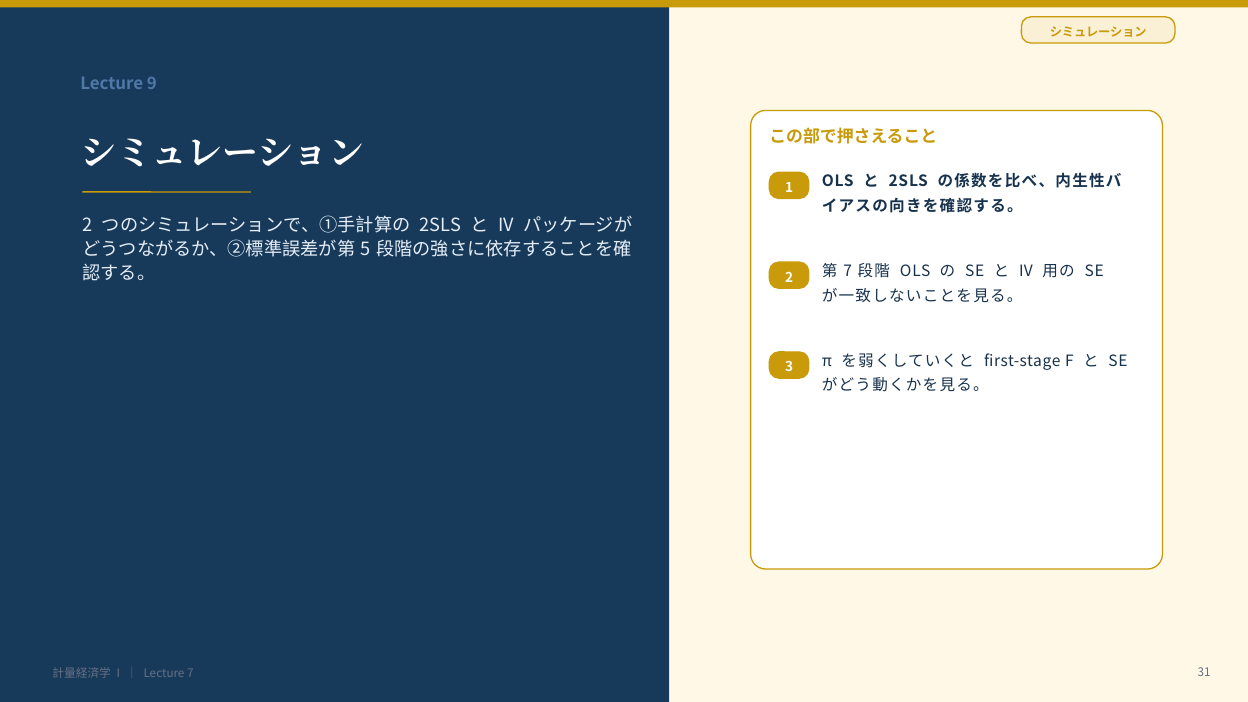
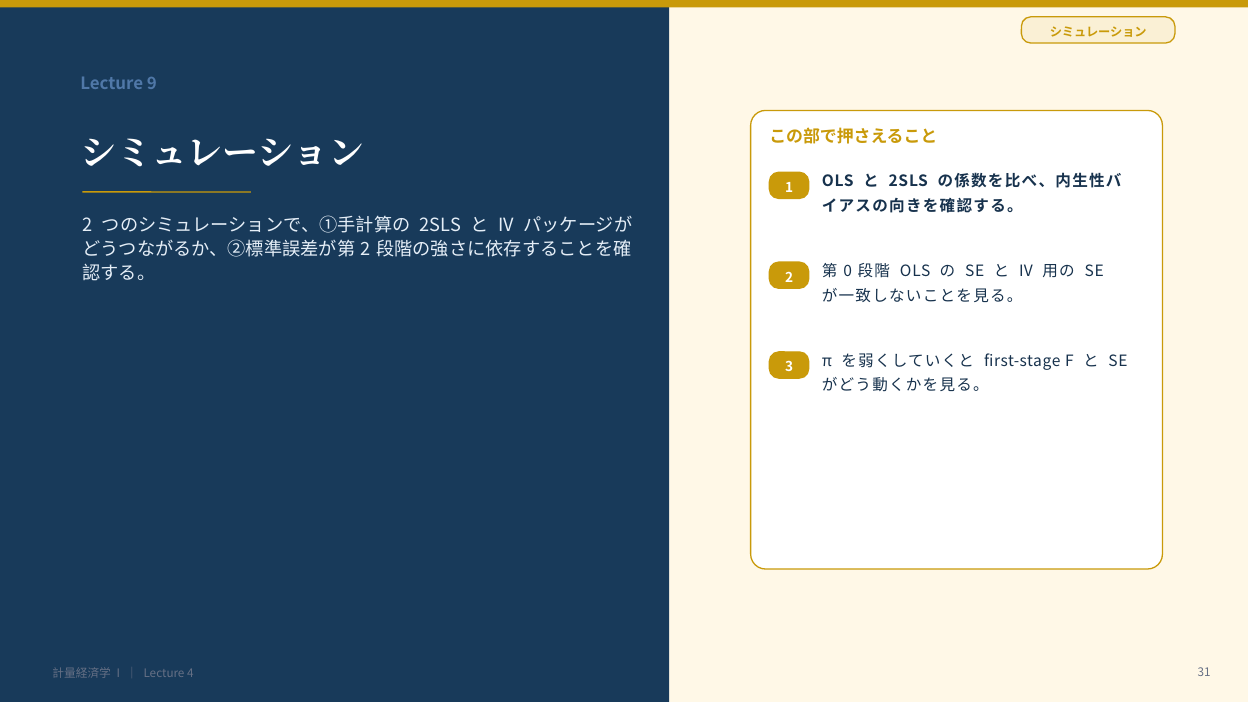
5 at (366, 250): 5 -> 2
7 at (848, 272): 7 -> 0
Lecture 7: 7 -> 4
